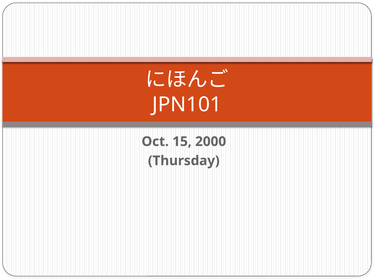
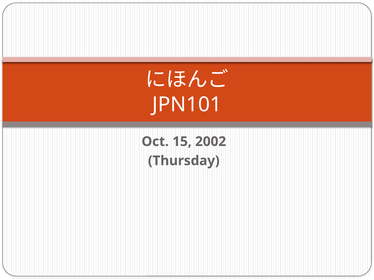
2000: 2000 -> 2002
